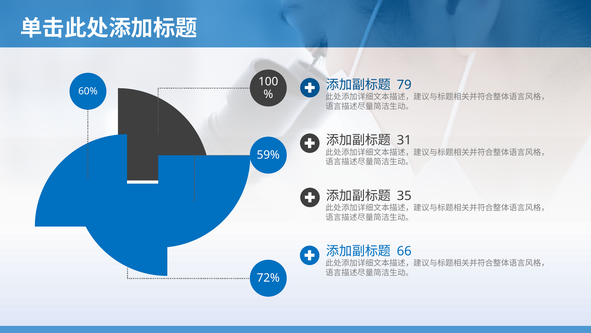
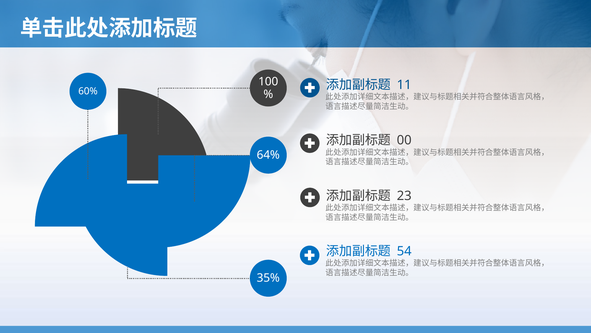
79: 79 -> 11
31: 31 -> 00
59%: 59% -> 64%
35: 35 -> 23
66: 66 -> 54
72%: 72% -> 35%
